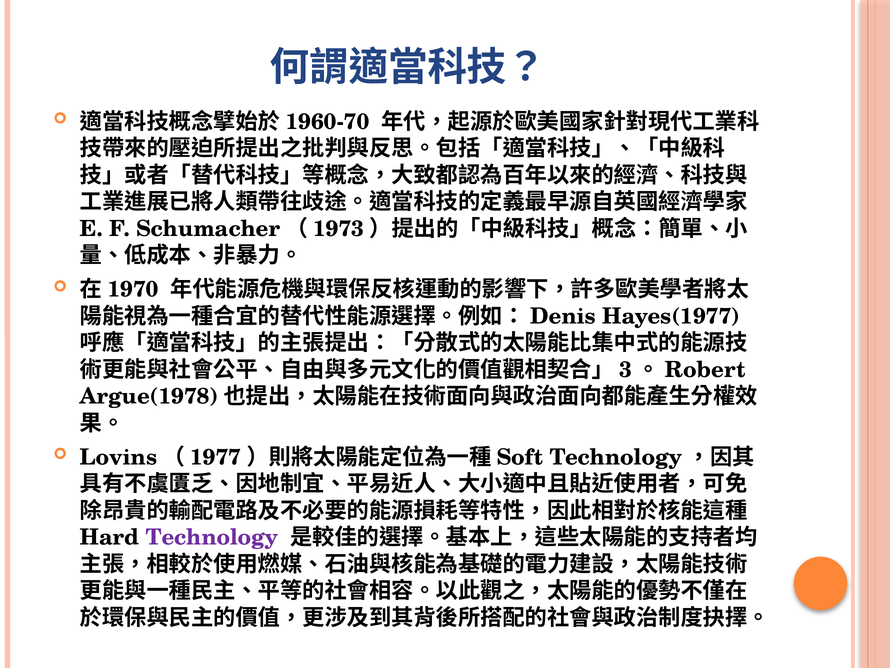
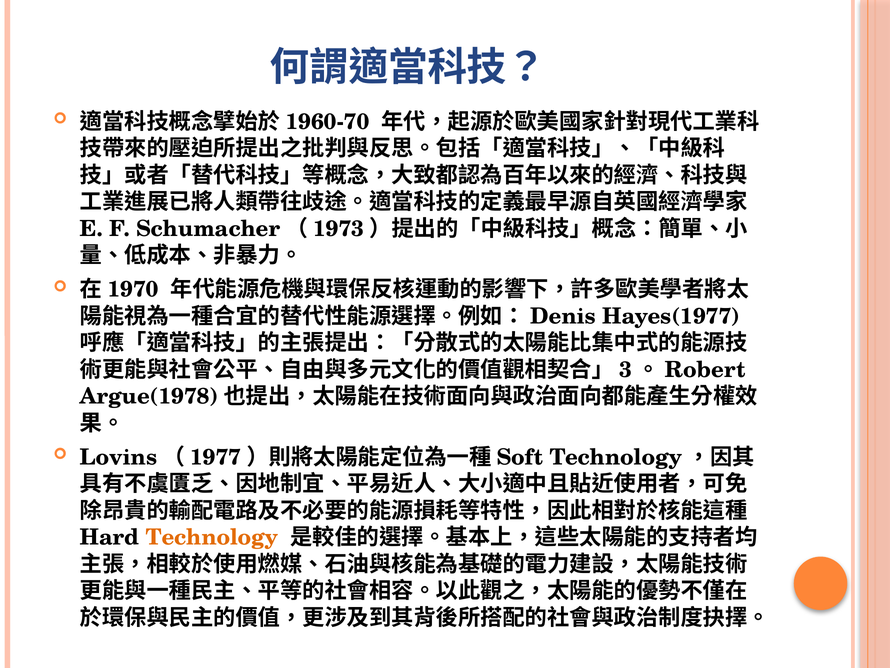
Technology colour: purple -> orange
